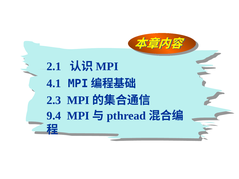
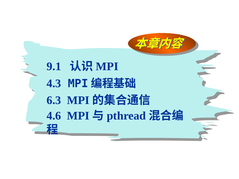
2.1: 2.1 -> 9.1
4.1: 4.1 -> 4.3
2.3: 2.3 -> 6.3
9.4: 9.4 -> 4.6
